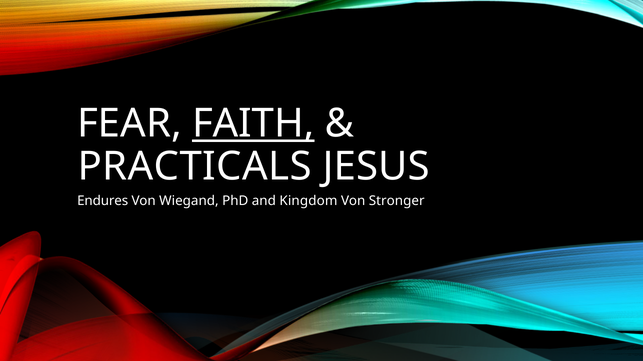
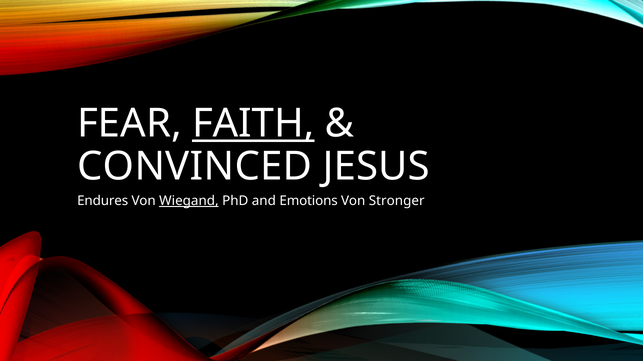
PRACTICALS: PRACTICALS -> CONVINCED
Wiegand underline: none -> present
Kingdom: Kingdom -> Emotions
